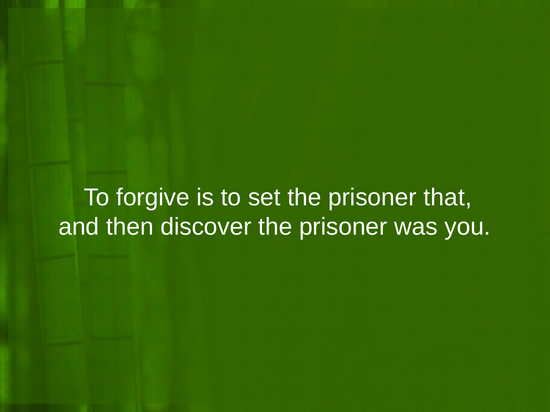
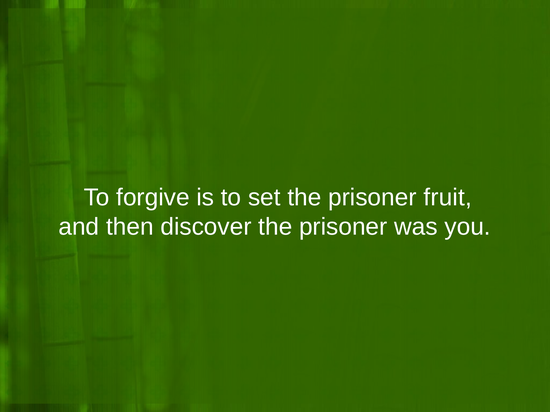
that: that -> fruit
